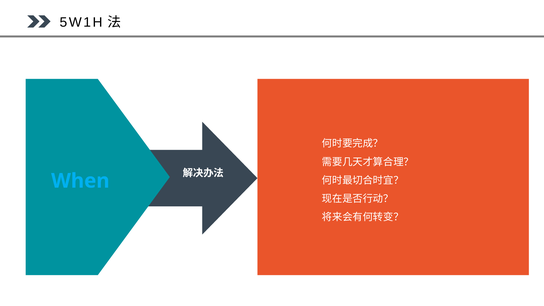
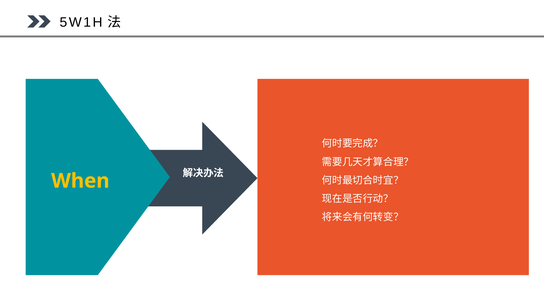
When colour: light blue -> yellow
